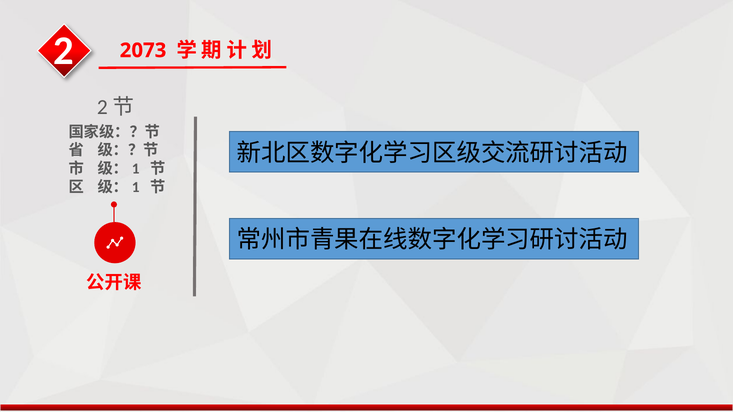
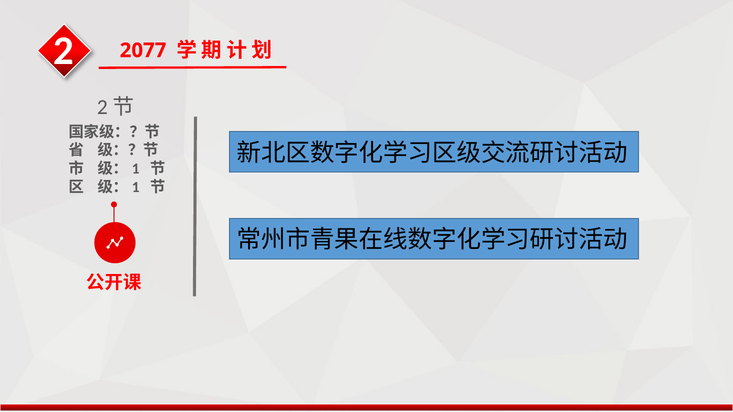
2073: 2073 -> 2077
